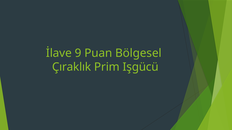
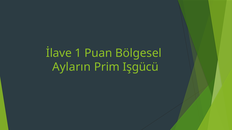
9: 9 -> 1
Çıraklık: Çıraklık -> Ayların
